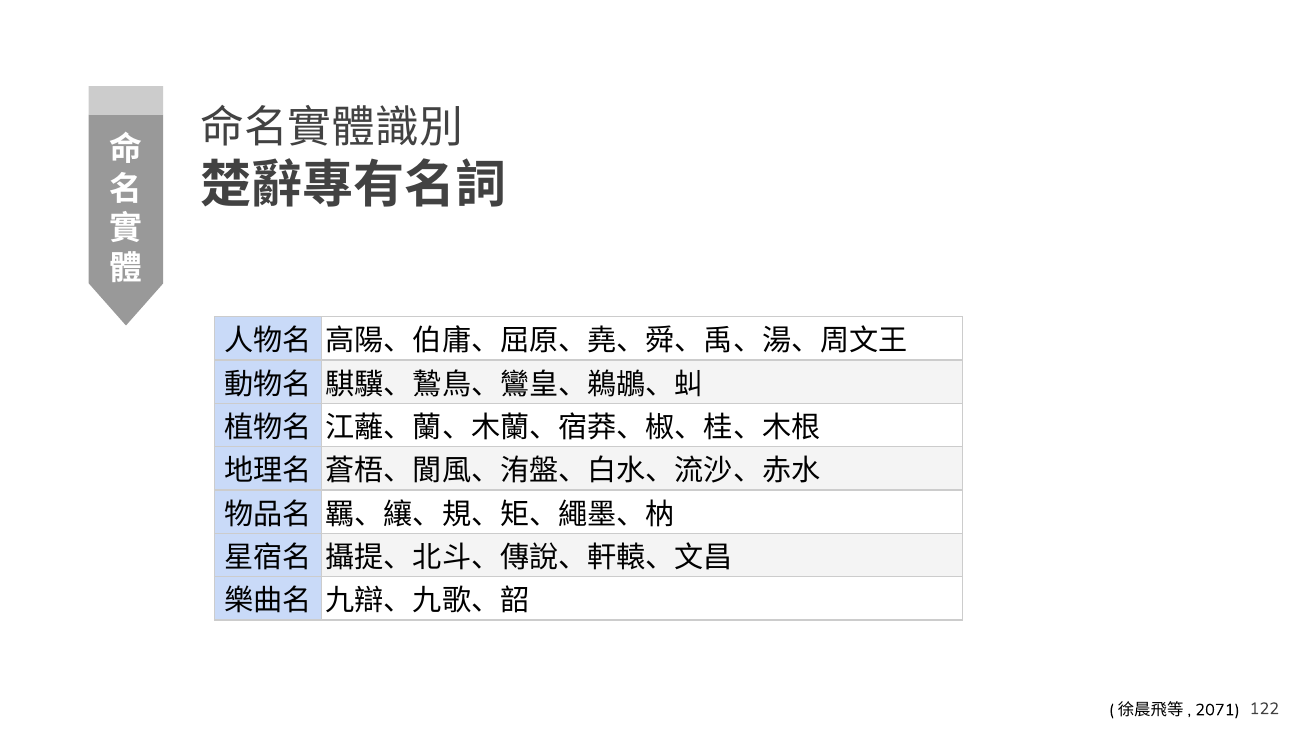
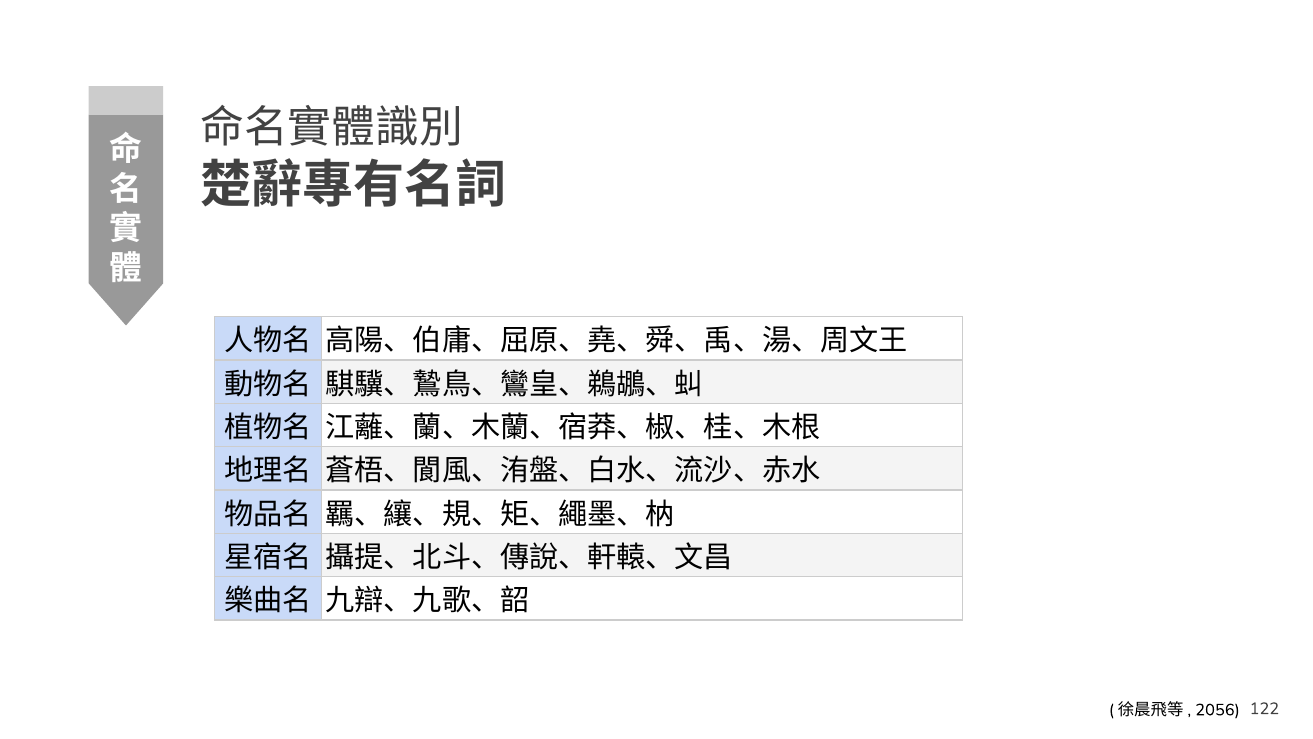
2071: 2071 -> 2056
